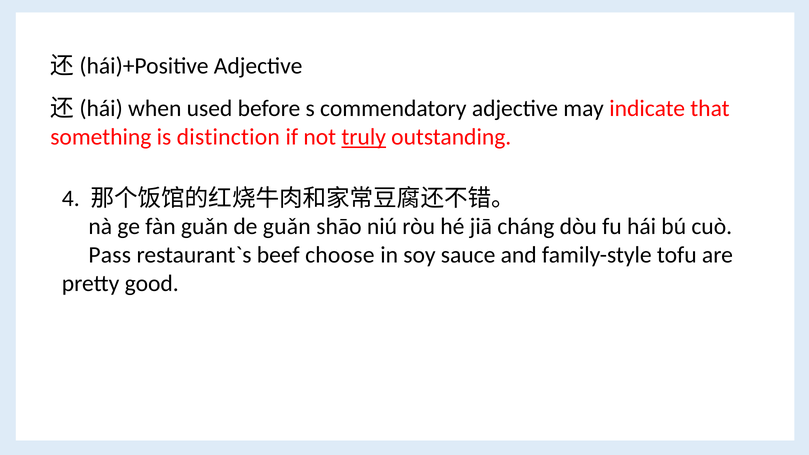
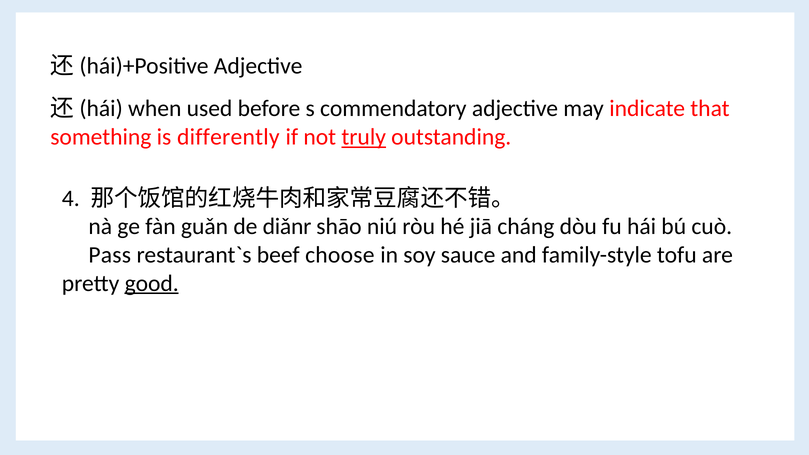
distinction: distinction -> differently
de guǎn: guǎn -> diǎnr
good underline: none -> present
